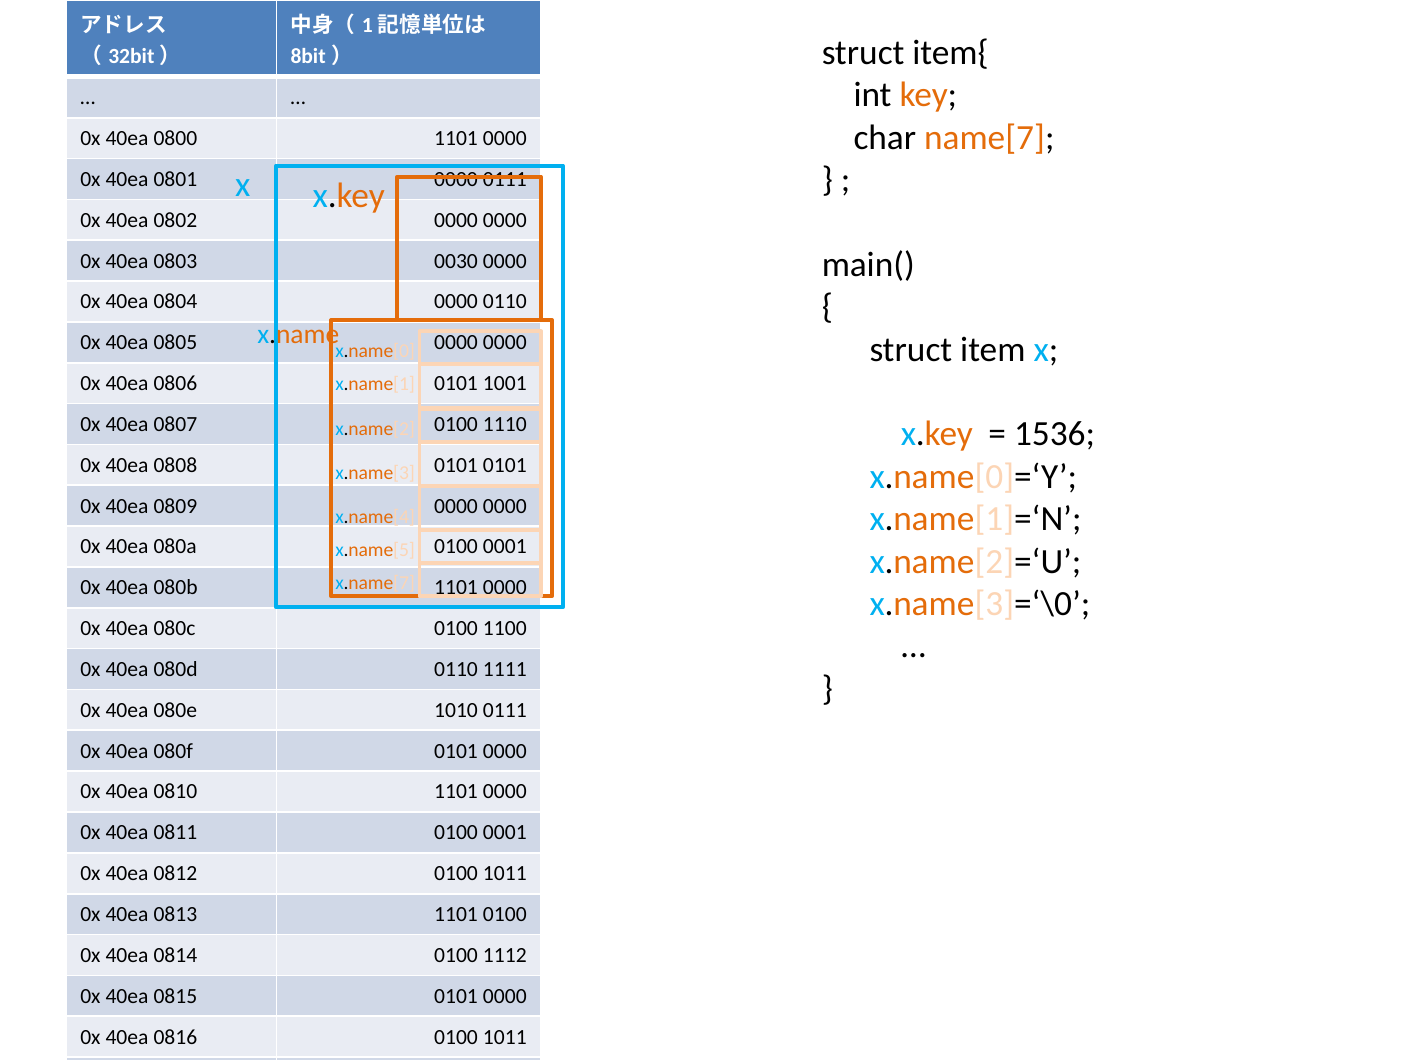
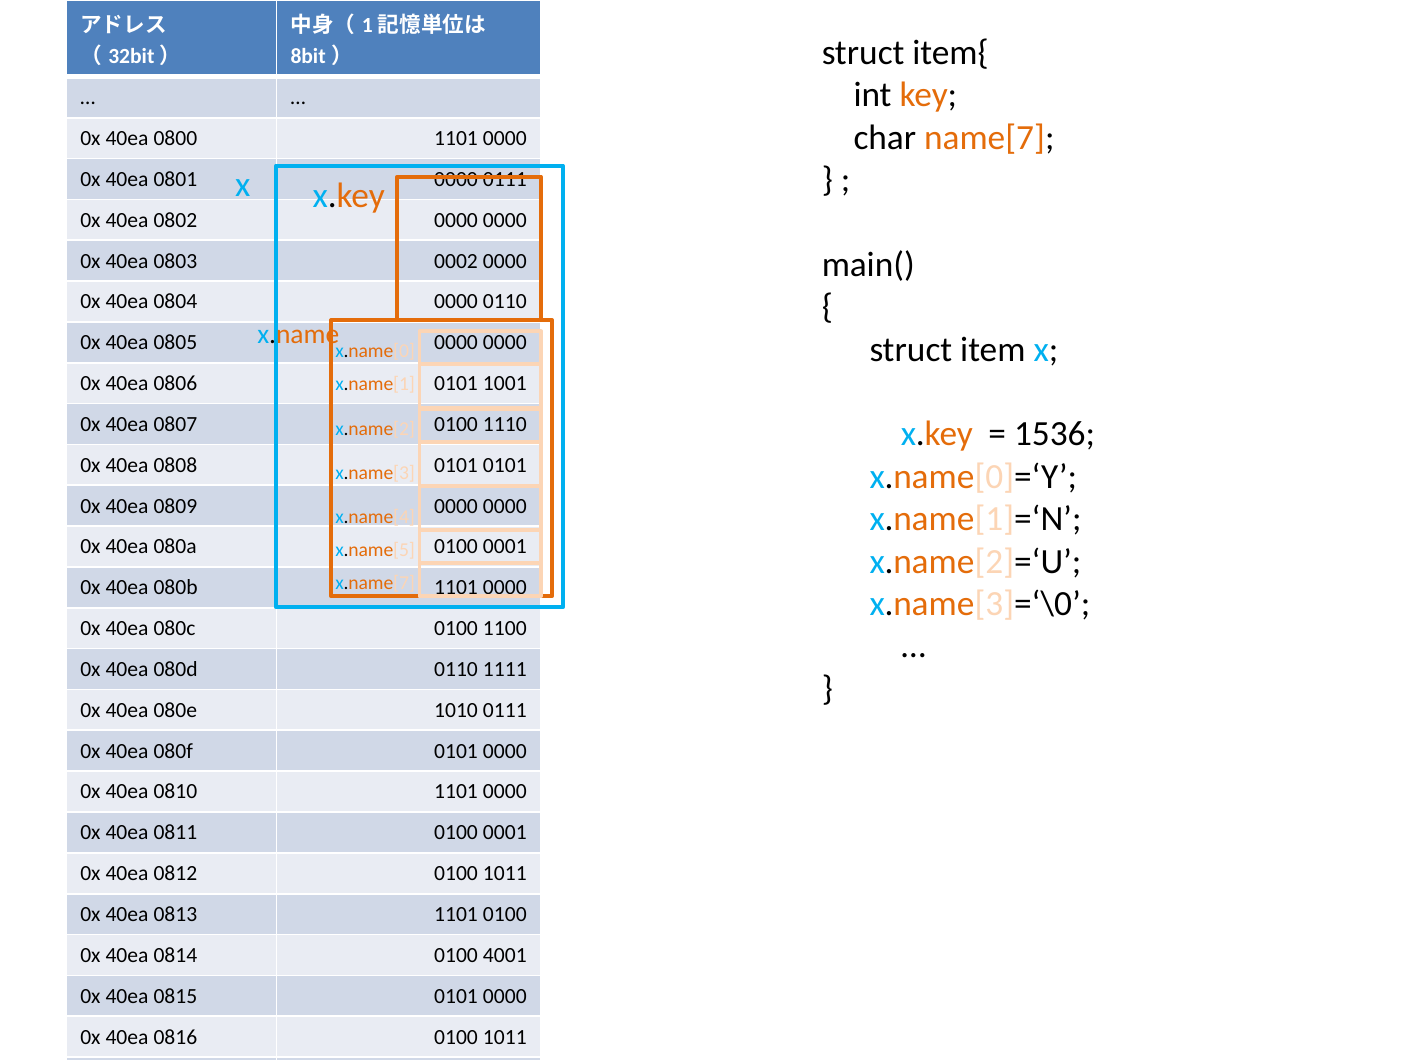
0030: 0030 -> 0002
1112: 1112 -> 4001
